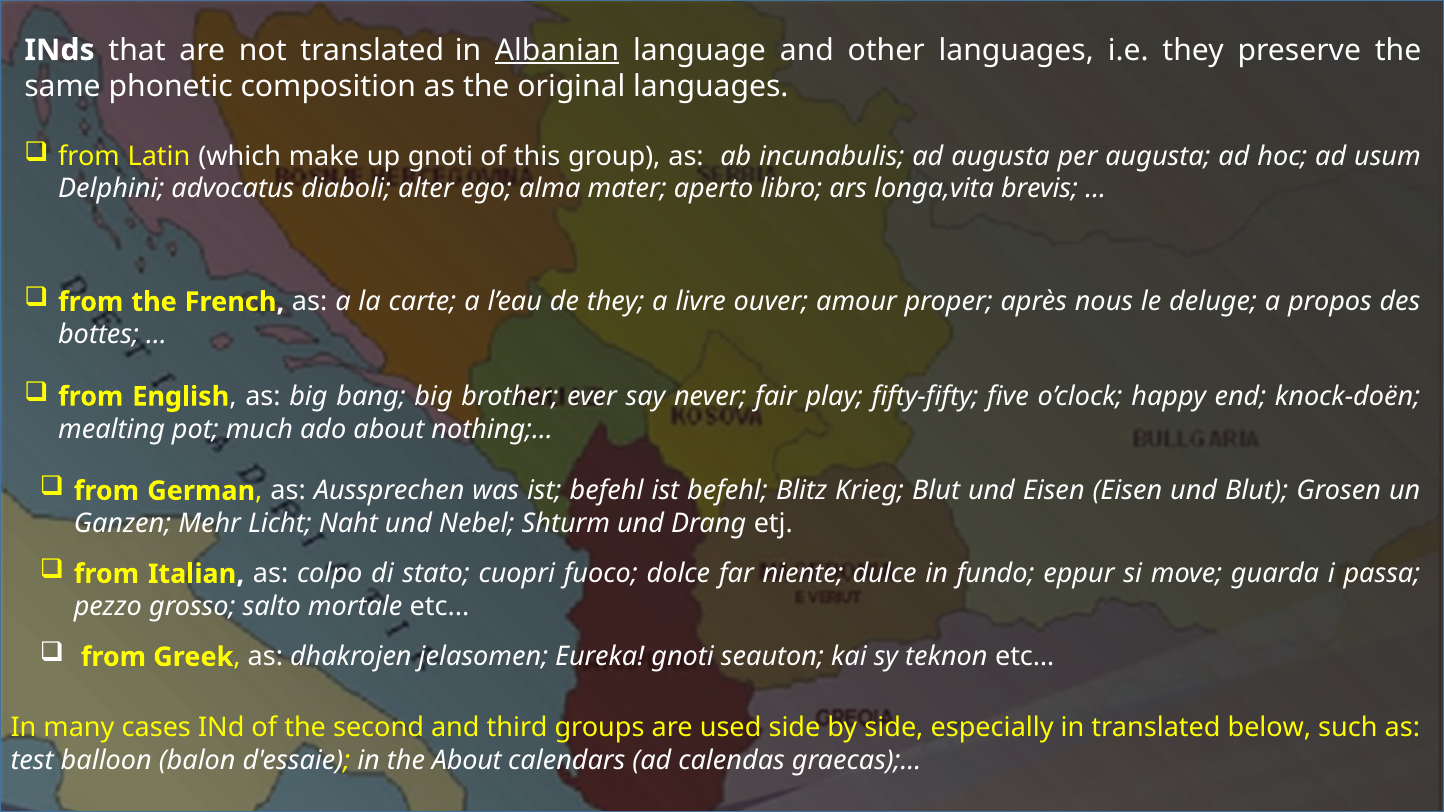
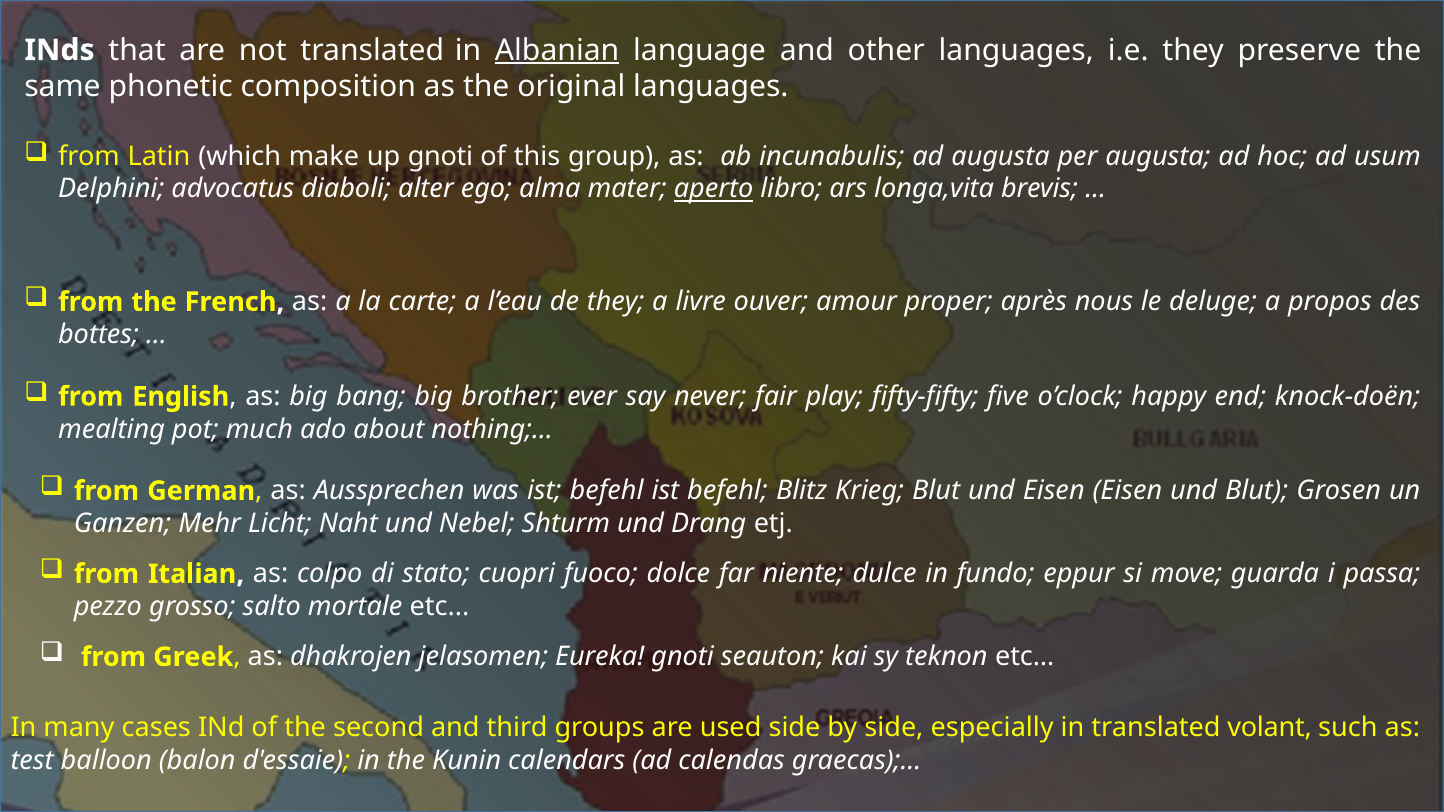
aperto underline: none -> present
below: below -> volant
the About: About -> Kunin
